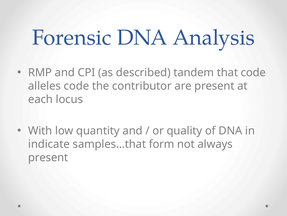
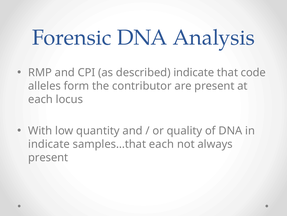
described tandem: tandem -> indicate
alleles code: code -> form
samples…that form: form -> each
